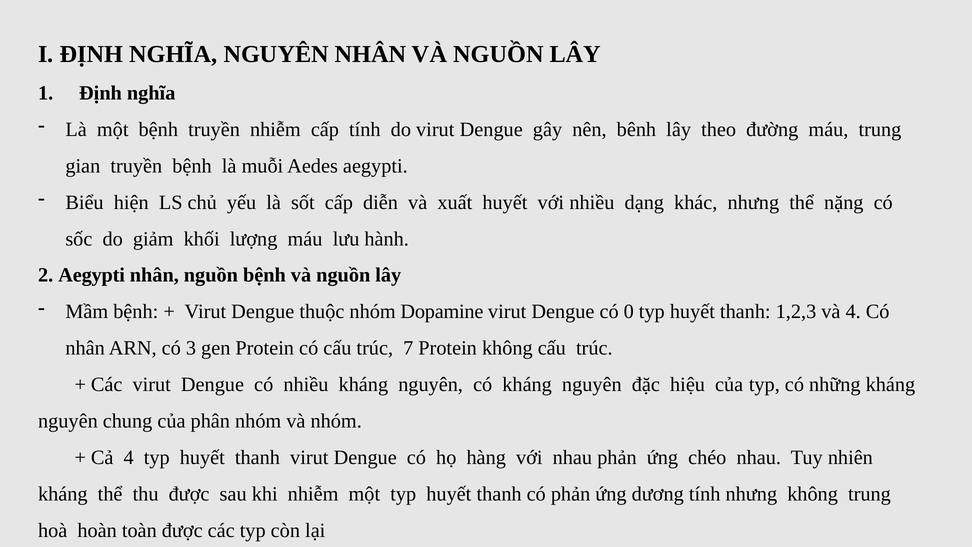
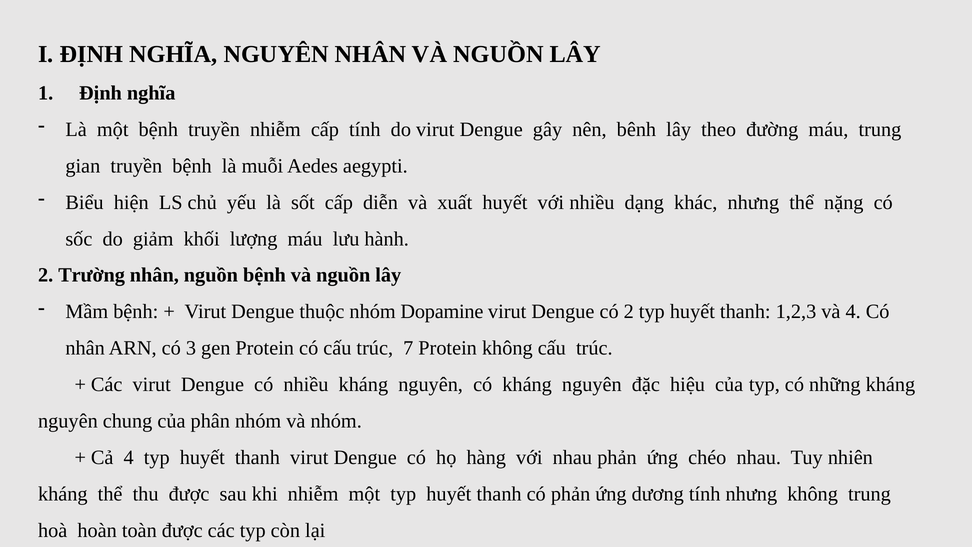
2 Aegypti: Aegypti -> Trường
có 0: 0 -> 2
